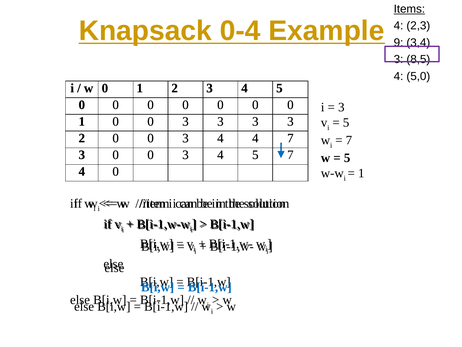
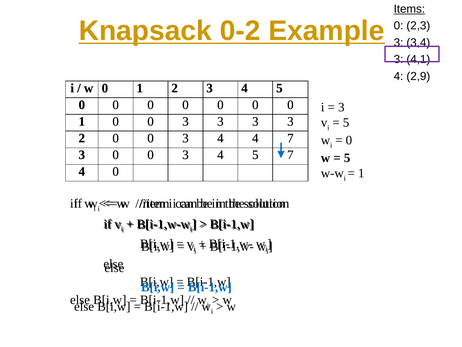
0-4: 0-4 -> 0-2
4 at (399, 26): 4 -> 0
9 at (399, 43): 9 -> 3
8,5: 8,5 -> 4,1
5,0: 5,0 -> 2,9
7 at (349, 140): 7 -> 0
